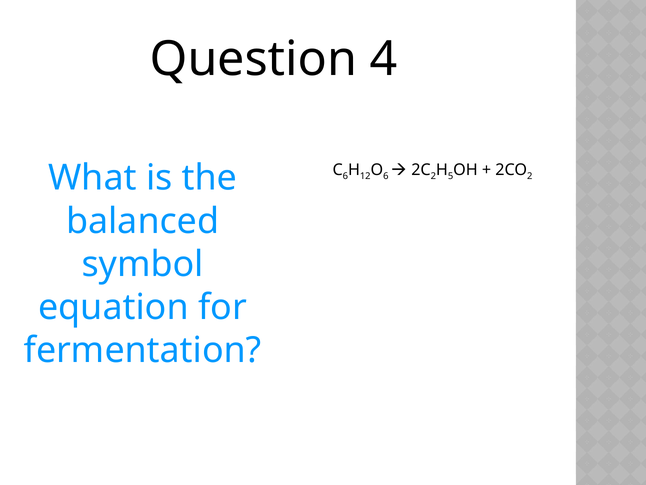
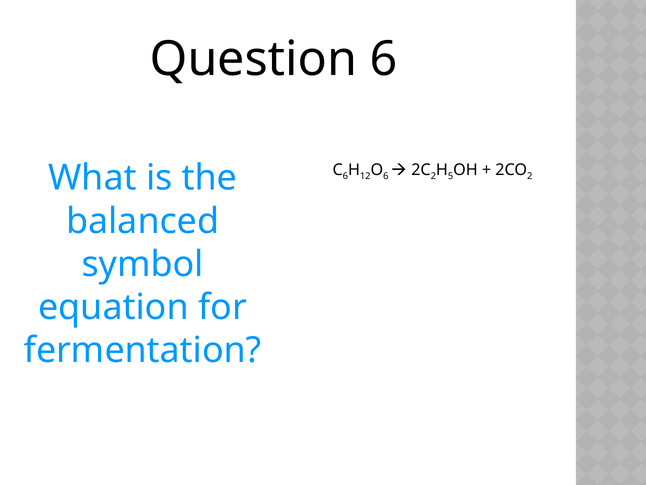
Question 4: 4 -> 6
